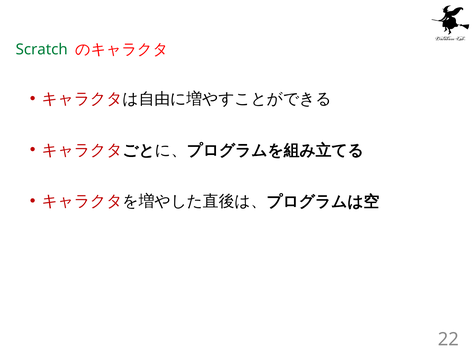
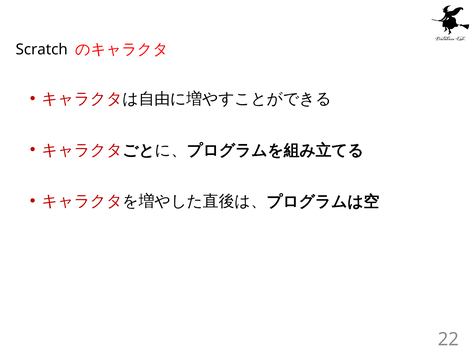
Scratch colour: green -> black
